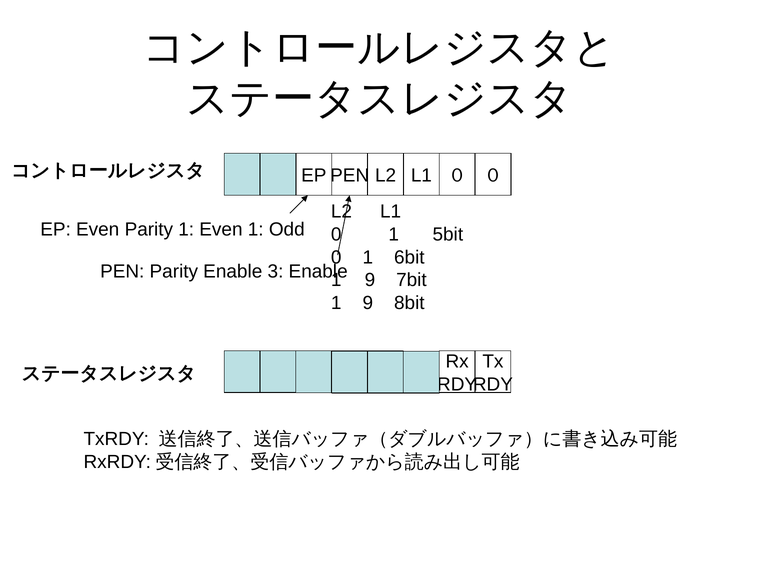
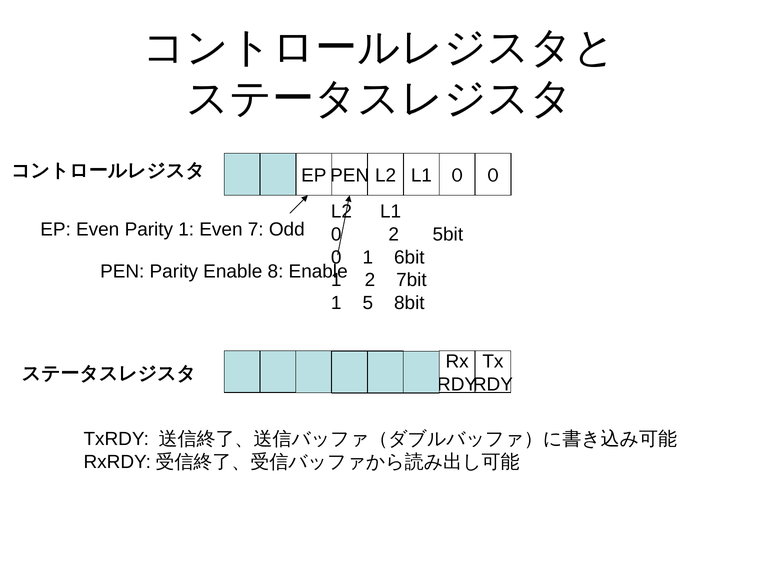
Even 1: 1 -> 7
1 at (394, 234): 1 -> 2
3: 3 -> 8
9 at (370, 280): 9 -> 2
9 at (368, 303): 9 -> 5
